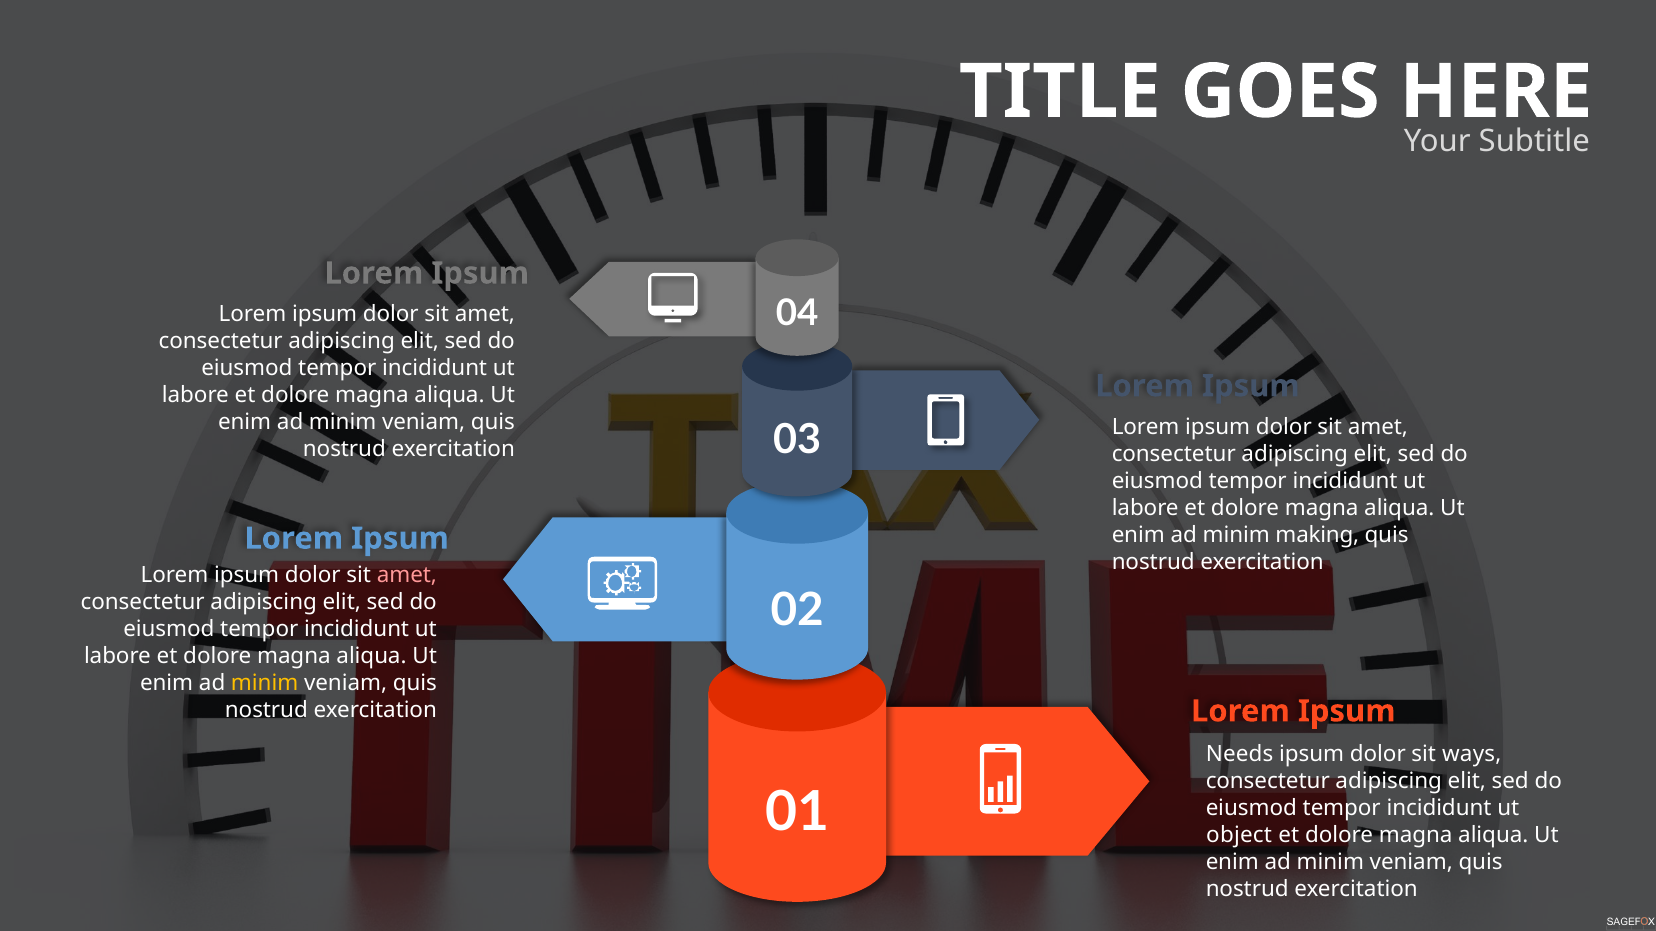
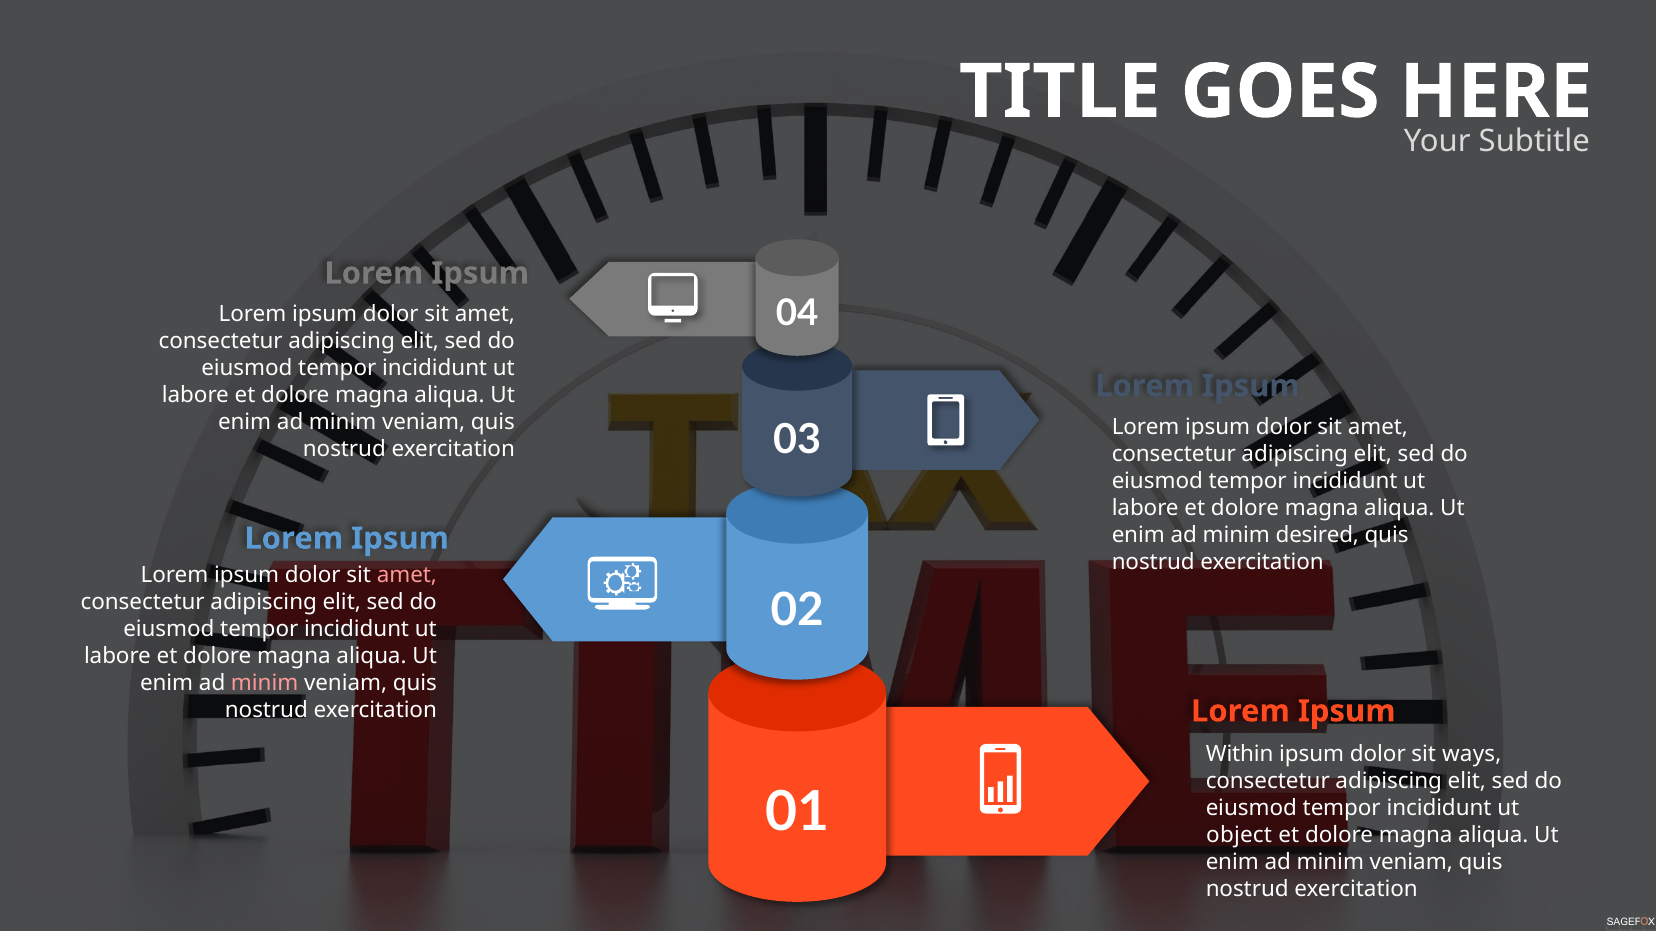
making: making -> desired
minim at (265, 683) colour: yellow -> pink
Needs: Needs -> Within
